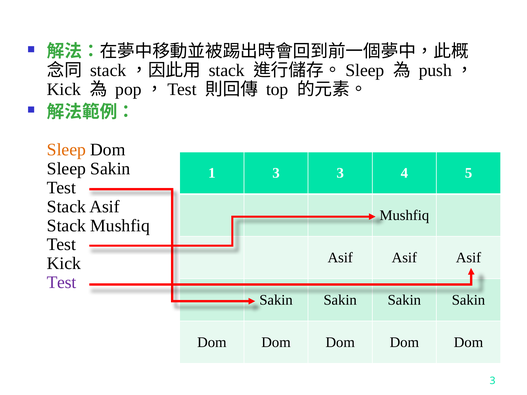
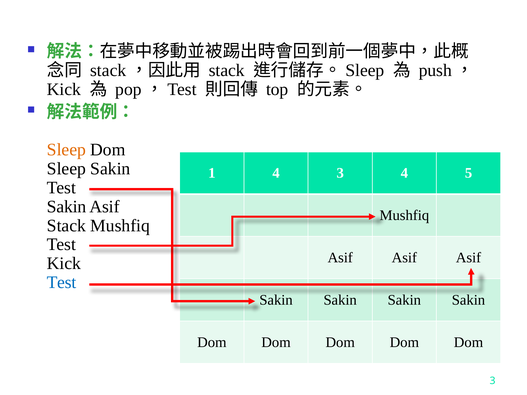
1 3: 3 -> 4
Stack at (66, 207): Stack -> Sakin
Test at (62, 283) colour: purple -> blue
